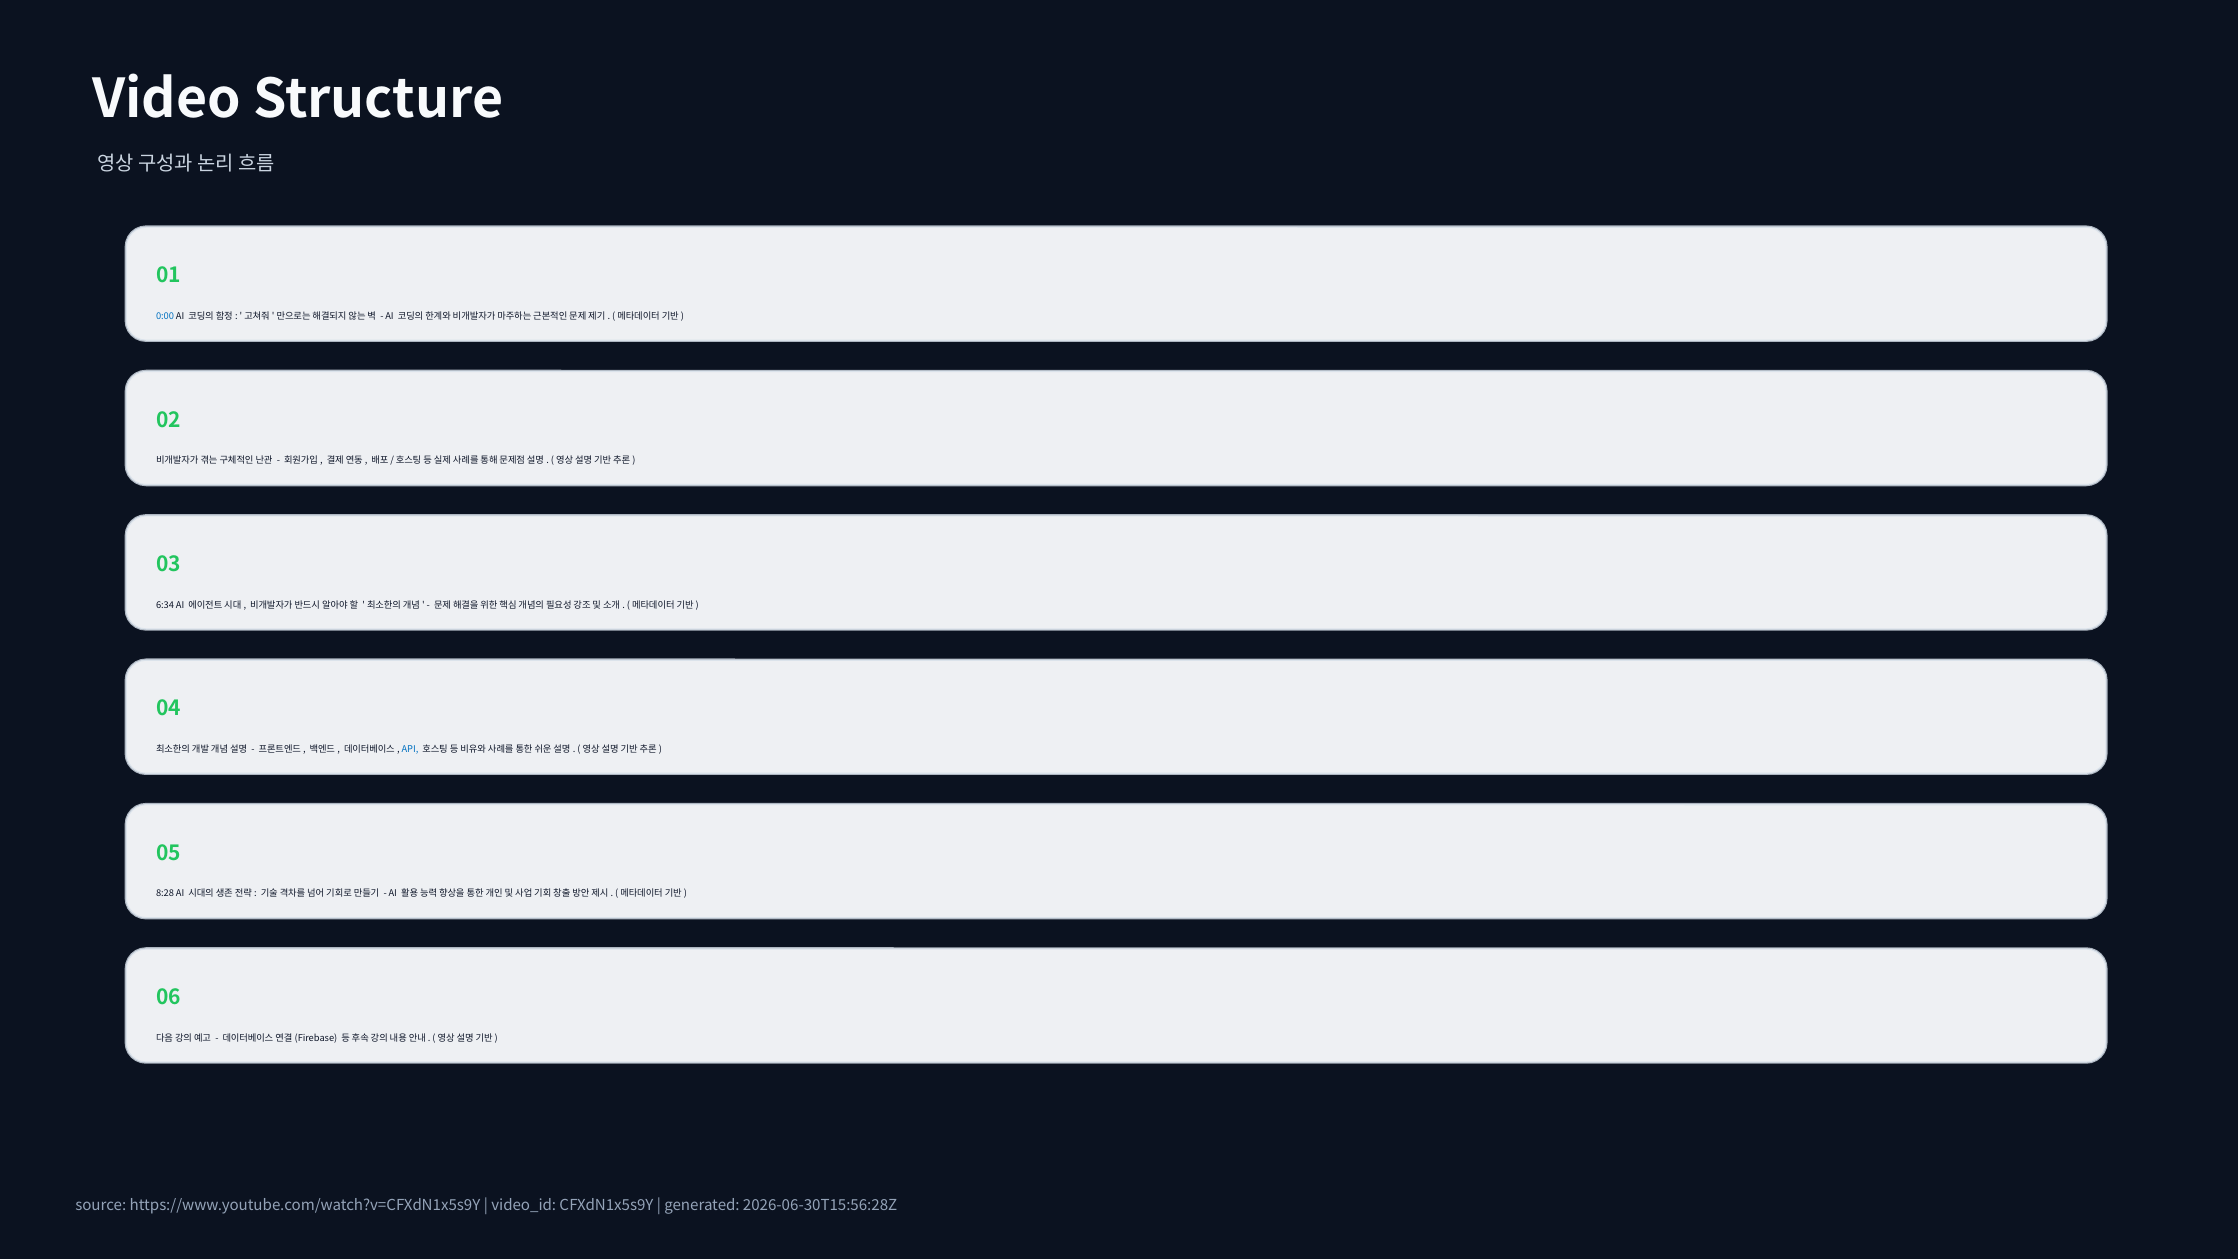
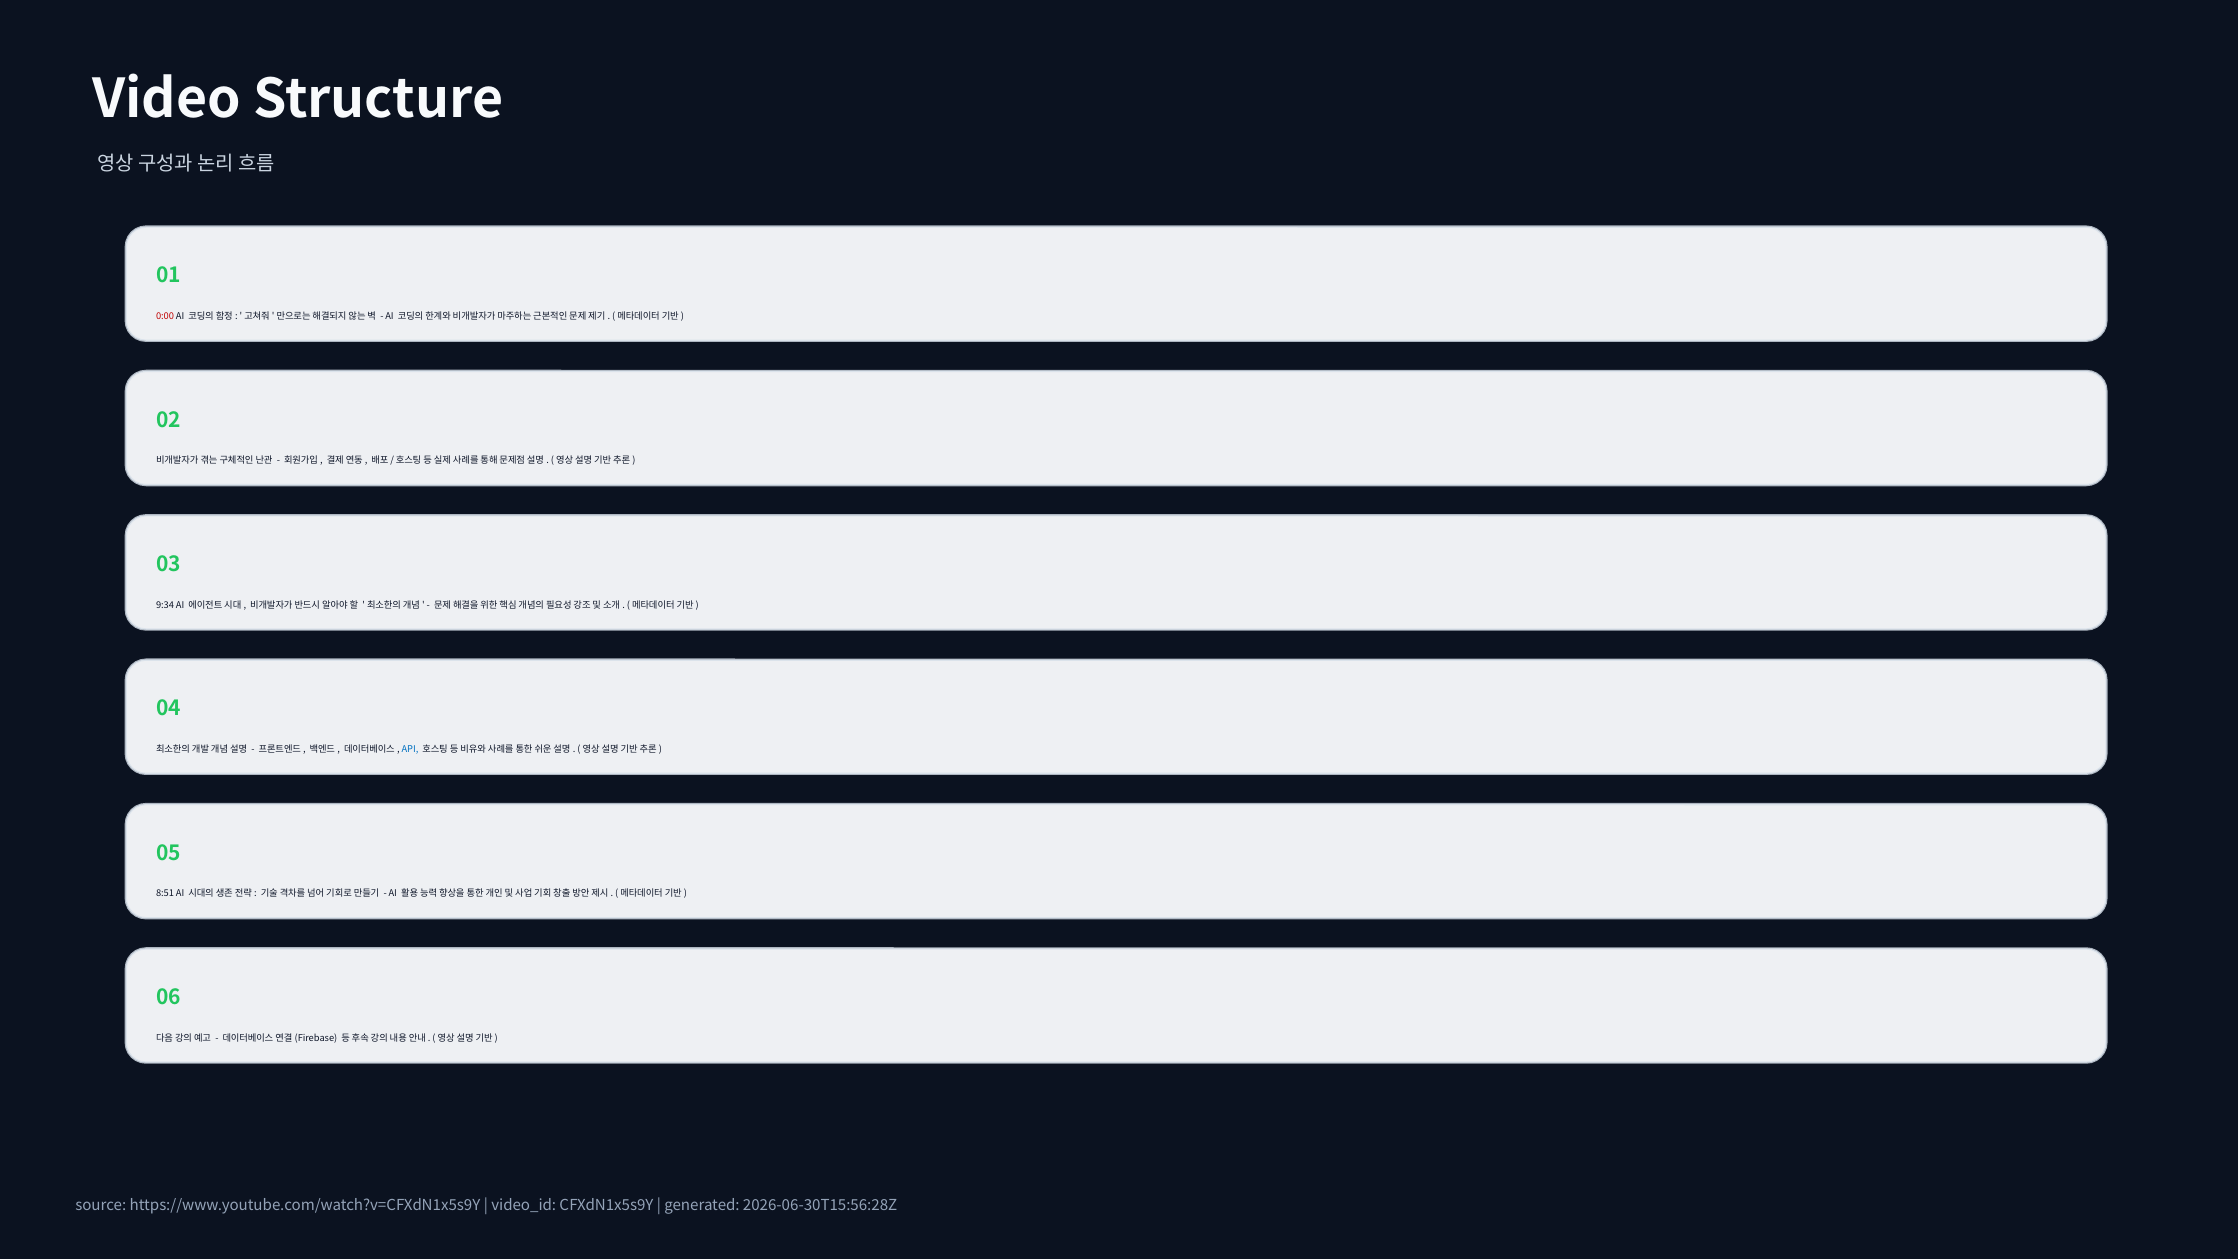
0:00 colour: blue -> red
6:34: 6:34 -> 9:34
8:28: 8:28 -> 8:51
